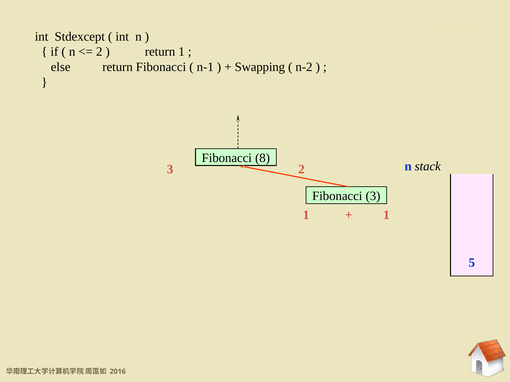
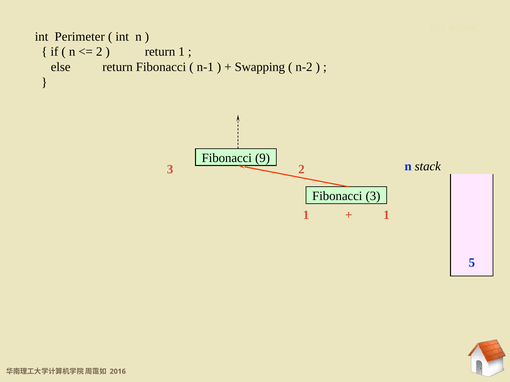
Stdexcept: Stdexcept -> Perimeter
8: 8 -> 9
